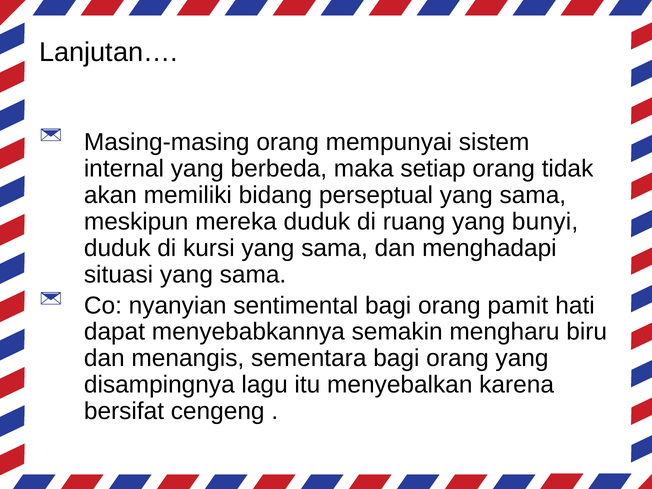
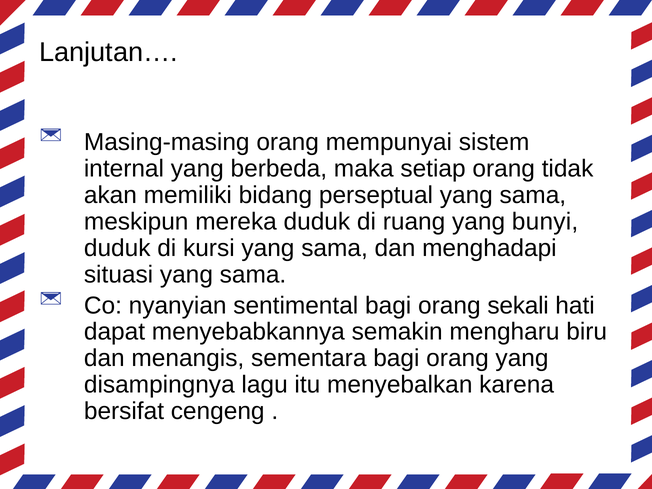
pamit: pamit -> sekali
